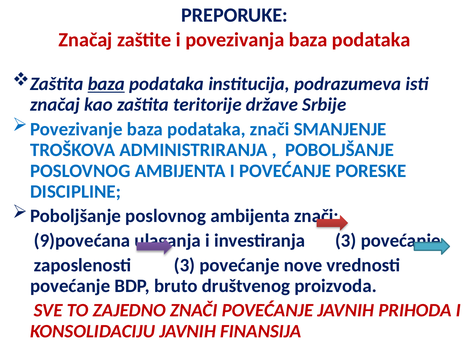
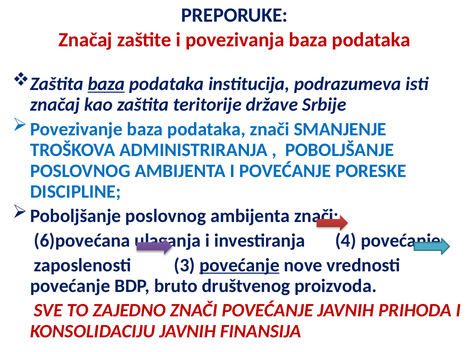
9)povećana: 9)povećana -> 6)povećana
investiranja 3: 3 -> 4
povećanje at (239, 265) underline: none -> present
